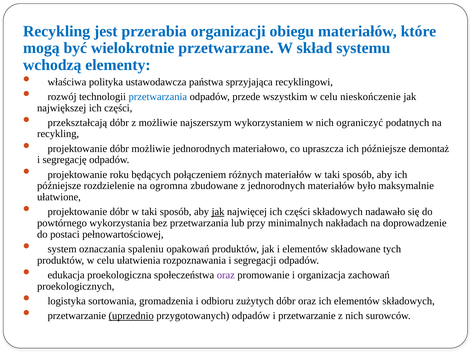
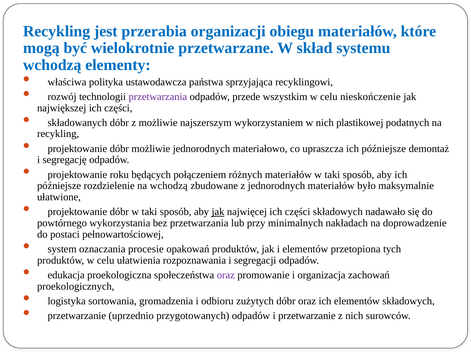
przetwarzania at (158, 97) colour: blue -> purple
przekształcają: przekształcają -> składowanych
ograniczyć: ograniczyć -> plastikowej
na ogromna: ogromna -> wchodzą
spaleniu: spaleniu -> procesie
składowane: składowane -> przetopiona
uprzednio underline: present -> none
